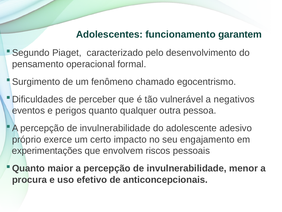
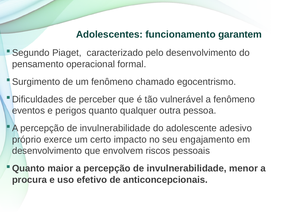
a negativos: negativos -> fenômeno
experimentações at (47, 150): experimentações -> desenvolvimento
